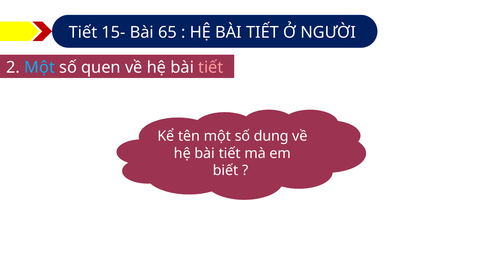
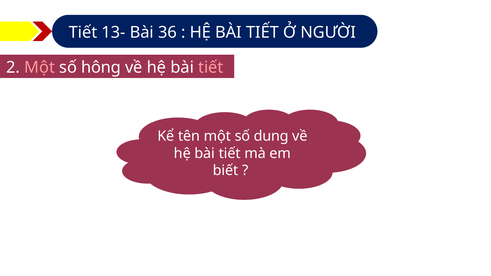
15-: 15- -> 13-
65: 65 -> 36
Một at (40, 67) colour: light blue -> pink
quen: quen -> hông
